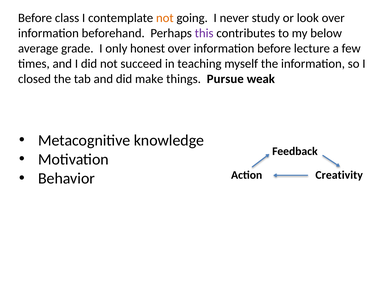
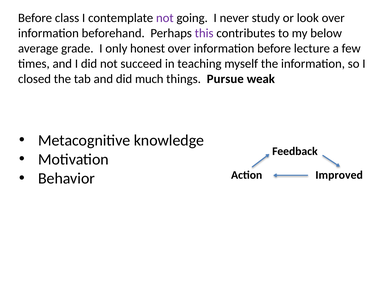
not at (165, 18) colour: orange -> purple
make: make -> much
Creativity: Creativity -> Improved
